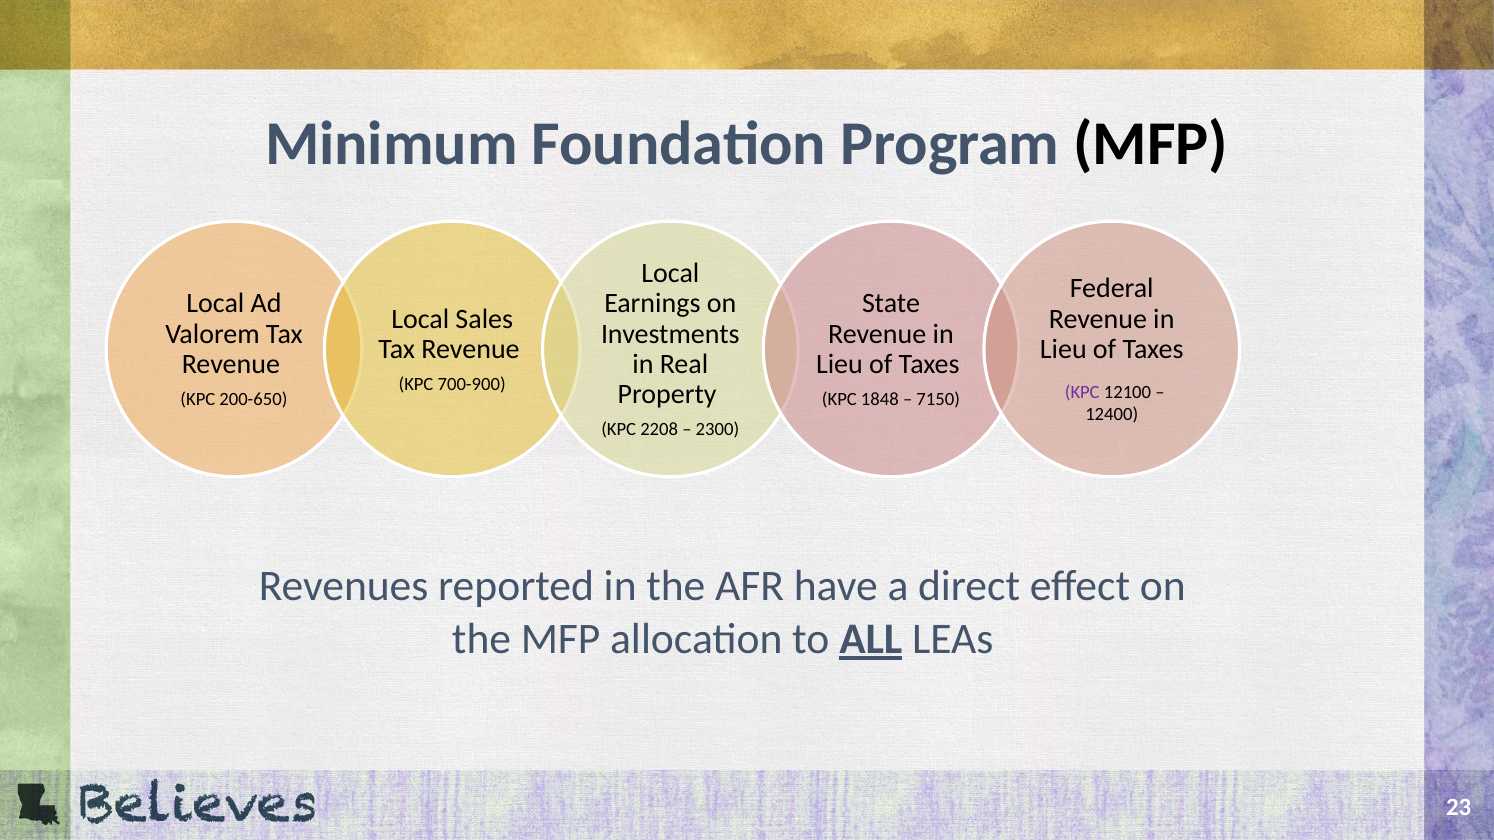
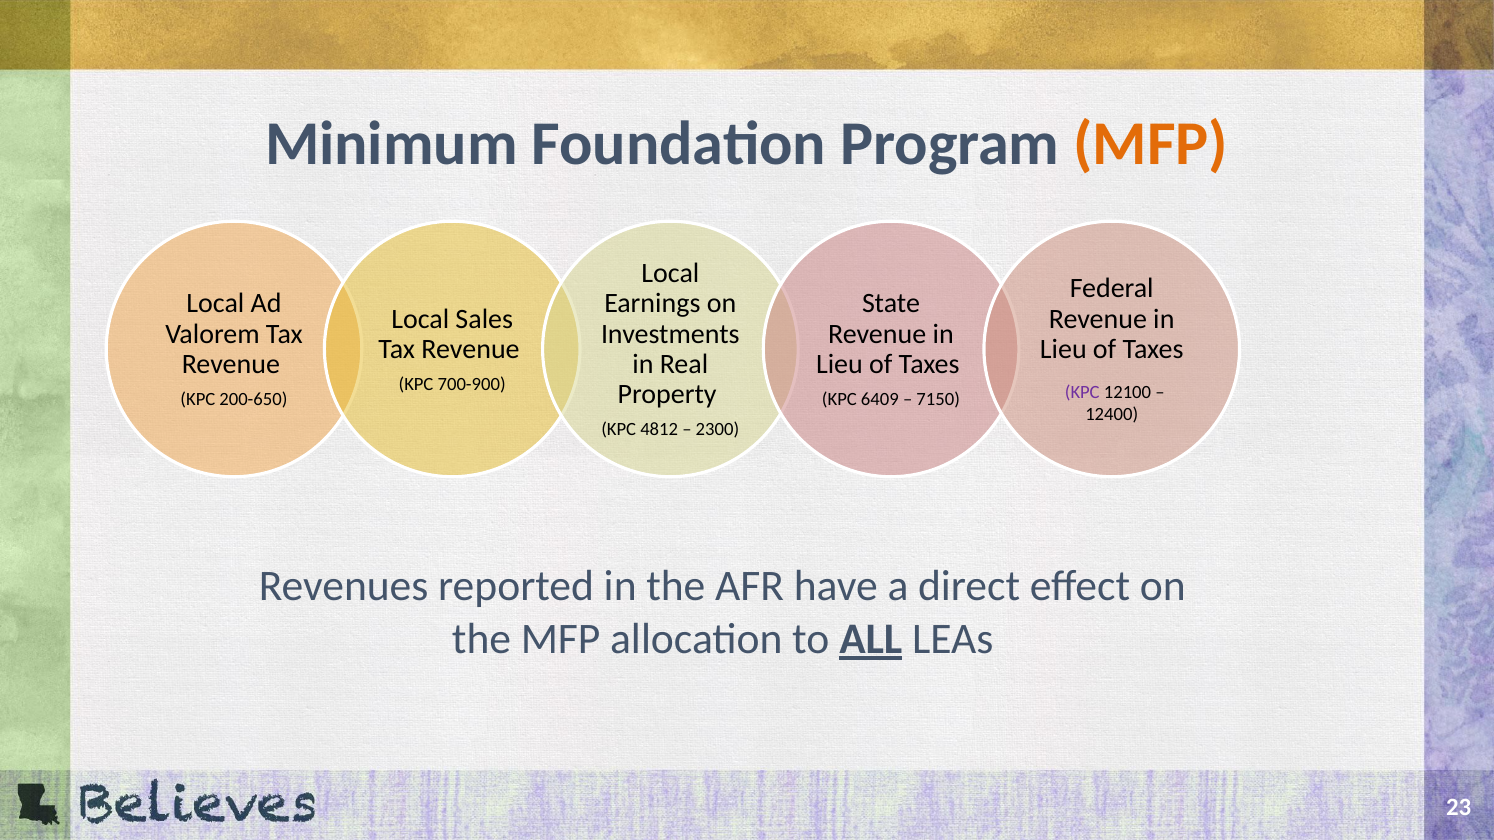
MFP at (1151, 144) colour: black -> orange
1848: 1848 -> 6409
2208: 2208 -> 4812
